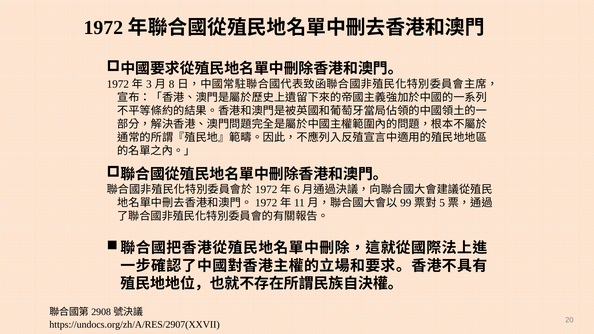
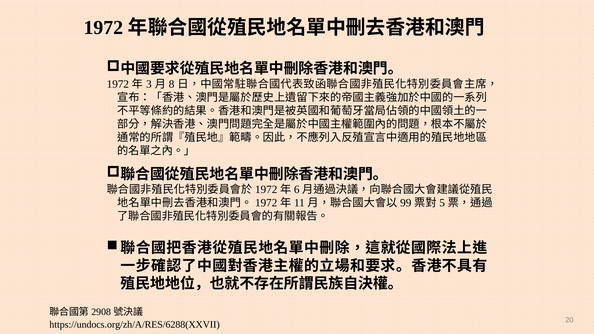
https://undocs.org/zh/A/RES/2907(XXVII: https://undocs.org/zh/A/RES/2907(XXVII -> https://undocs.org/zh/A/RES/6288(XXVII
